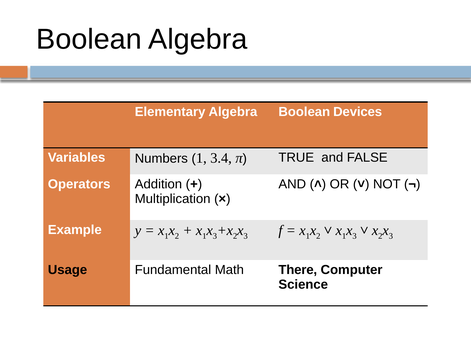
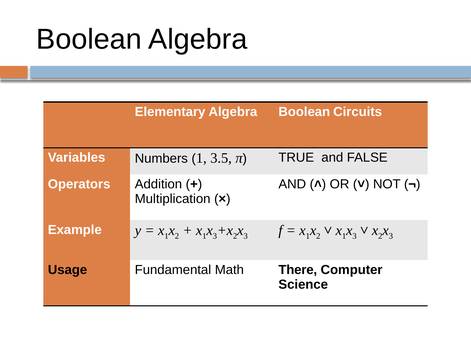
Devices: Devices -> Circuits
3.4: 3.4 -> 3.5
